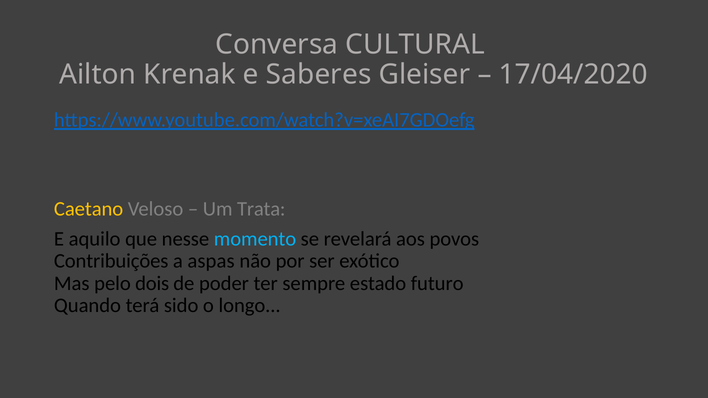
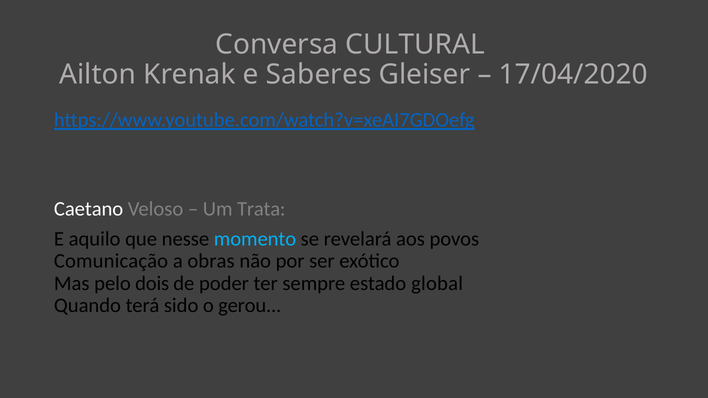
Caetano colour: yellow -> white
Contribuições: Contribuições -> Comunicação
aspas: aspas -> obras
futuro: futuro -> global
longo: longo -> gerou
